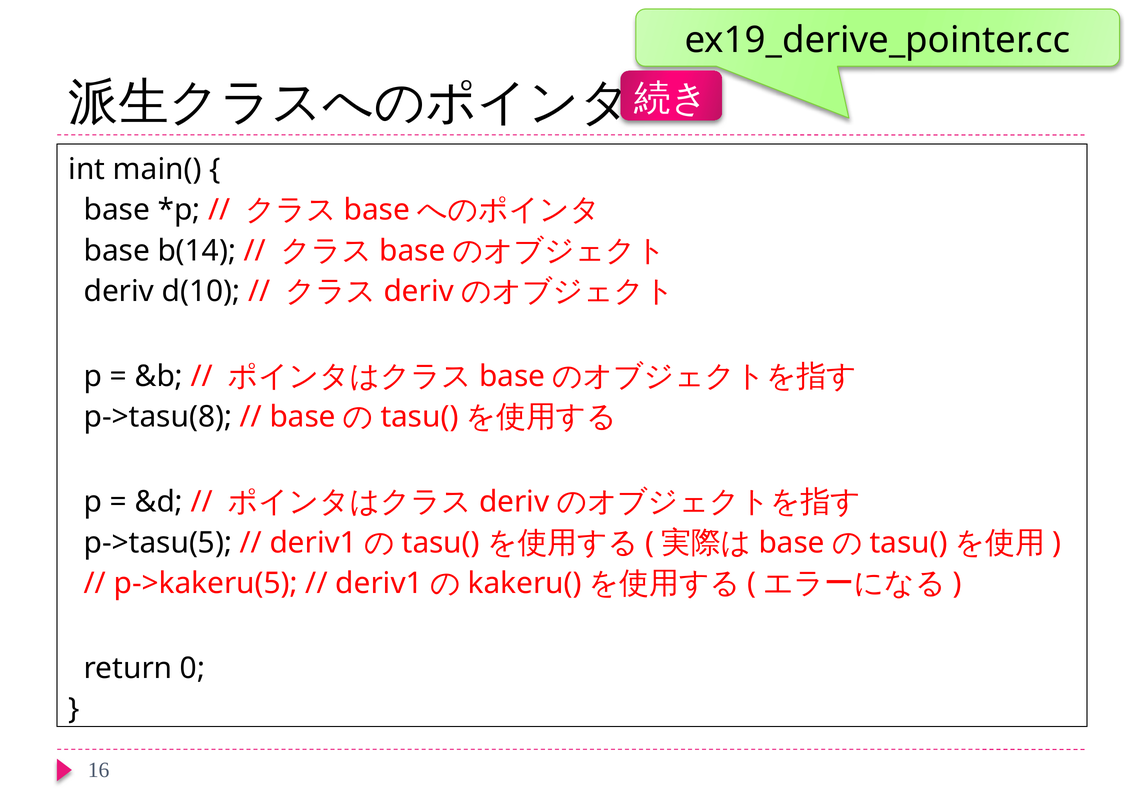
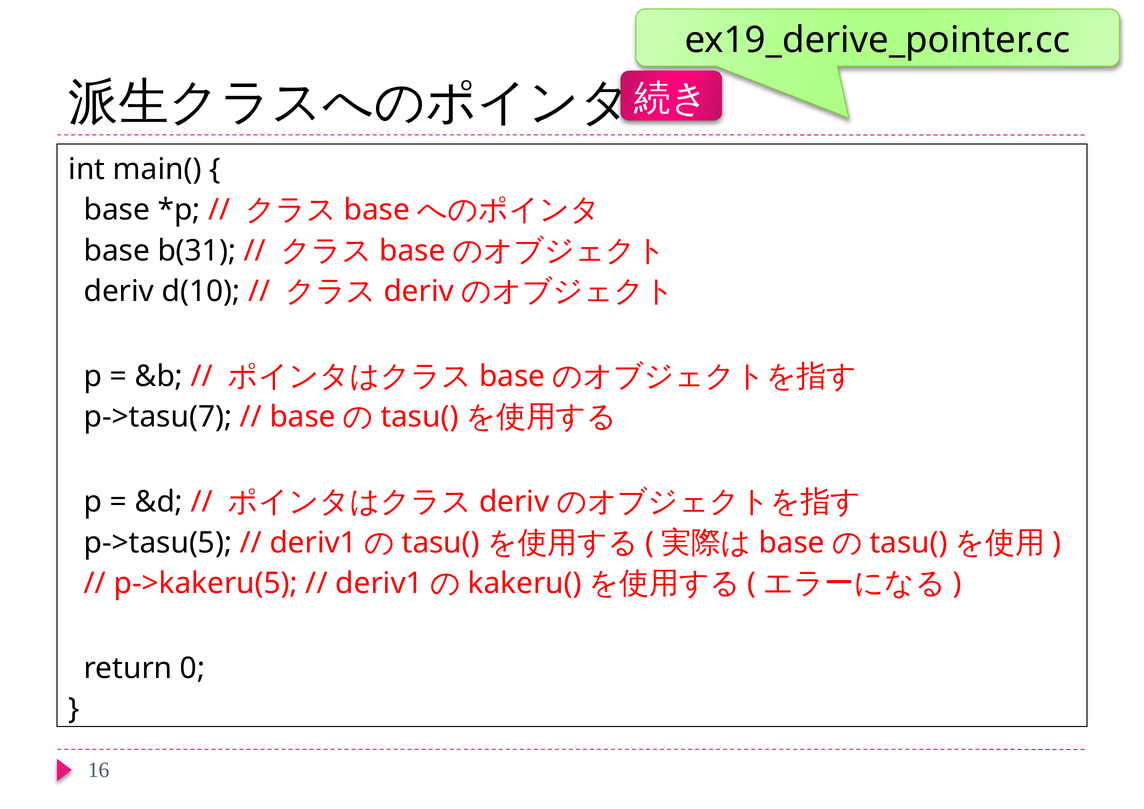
b(14: b(14 -> b(31
p->tasu(8: p->tasu(8 -> p->tasu(7
